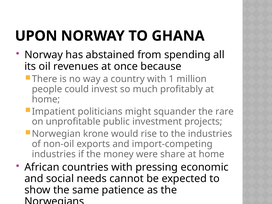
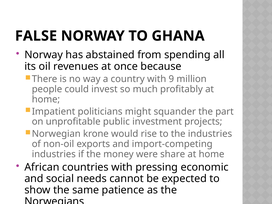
UPON: UPON -> FALSE
1: 1 -> 9
rare: rare -> part
